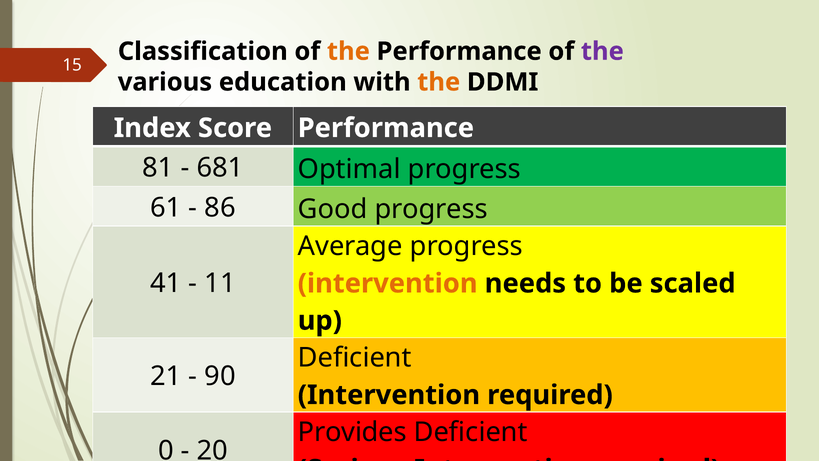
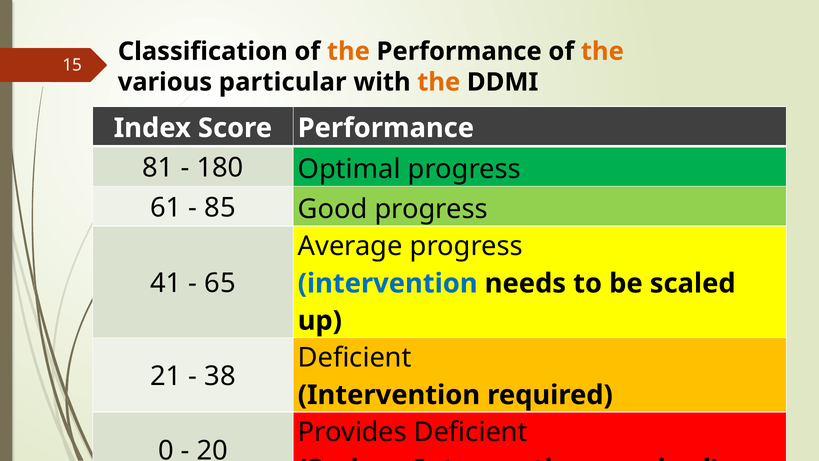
the at (602, 51) colour: purple -> orange
education: education -> particular
681: 681 -> 180
86: 86 -> 85
11: 11 -> 65
intervention at (388, 283) colour: orange -> blue
90: 90 -> 38
